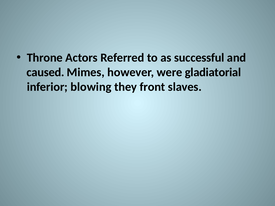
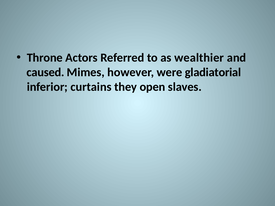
successful: successful -> wealthier
blowing: blowing -> curtains
front: front -> open
